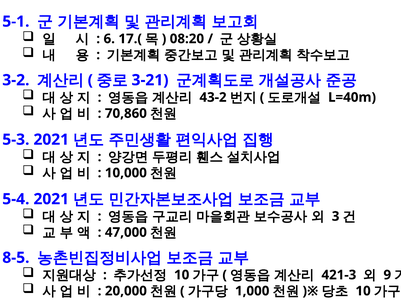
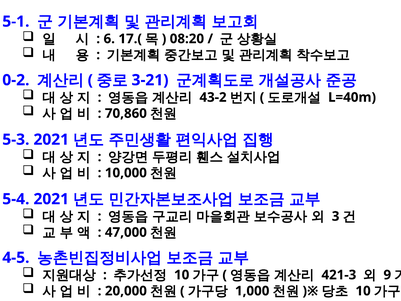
3-2: 3-2 -> 0-2
8-5: 8-5 -> 4-5
